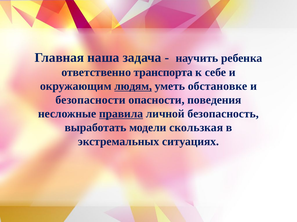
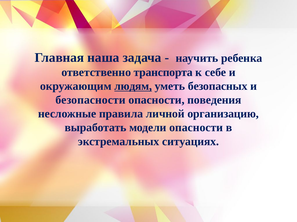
обстановке: обстановке -> безопасных
правила underline: present -> none
безопасность: безопасность -> организацию
модели скользкая: скользкая -> опасности
